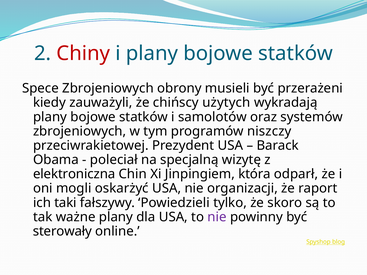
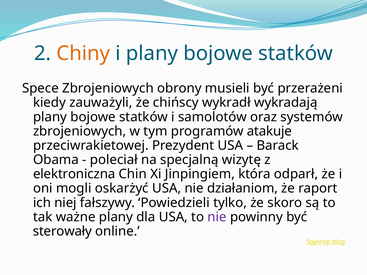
Chiny colour: red -> orange
użytych: użytych -> wykradł
niszczy: niszczy -> atakuje
organizacji: organizacji -> działaniom
taki: taki -> niej
